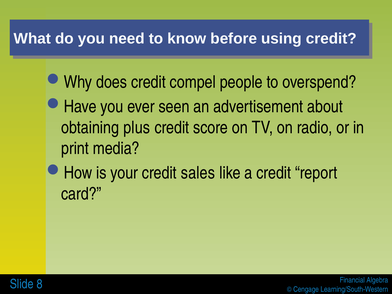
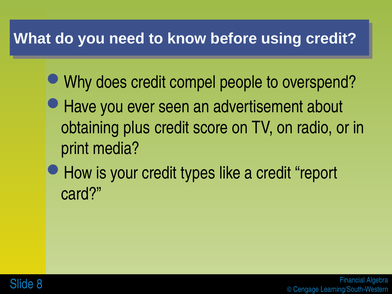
sales: sales -> types
